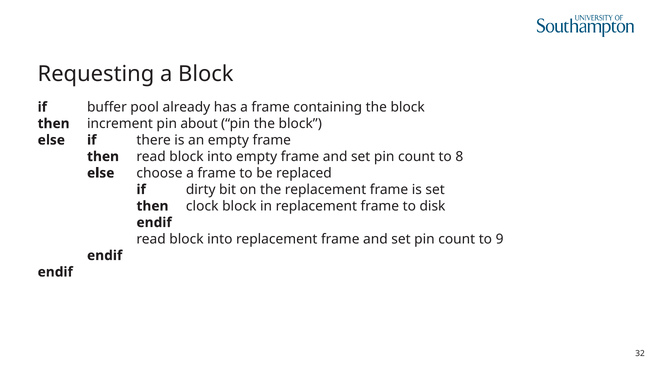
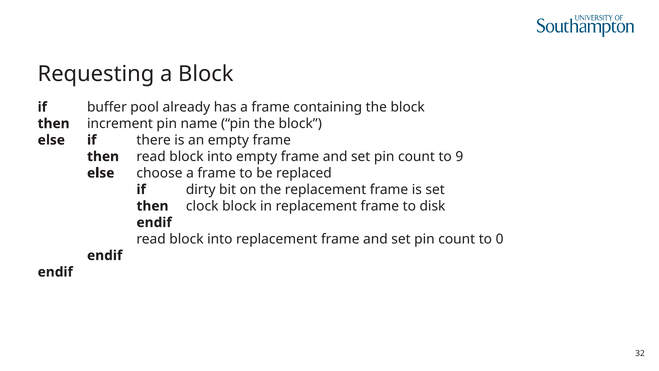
about: about -> name
8: 8 -> 9
9: 9 -> 0
